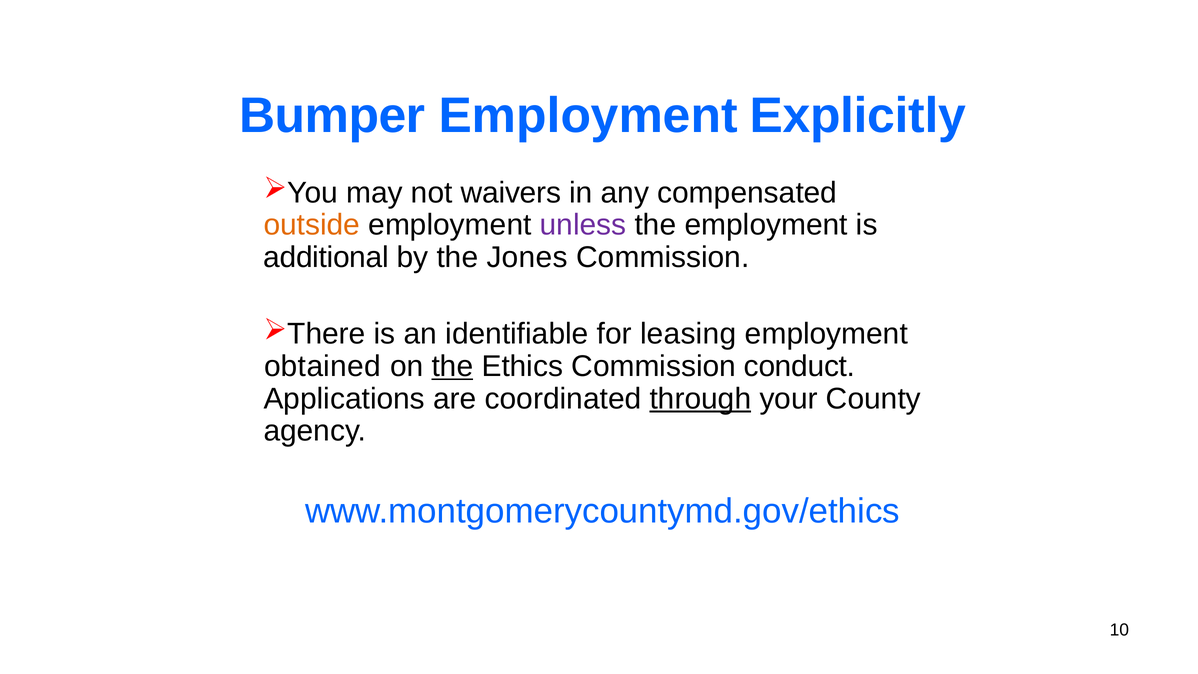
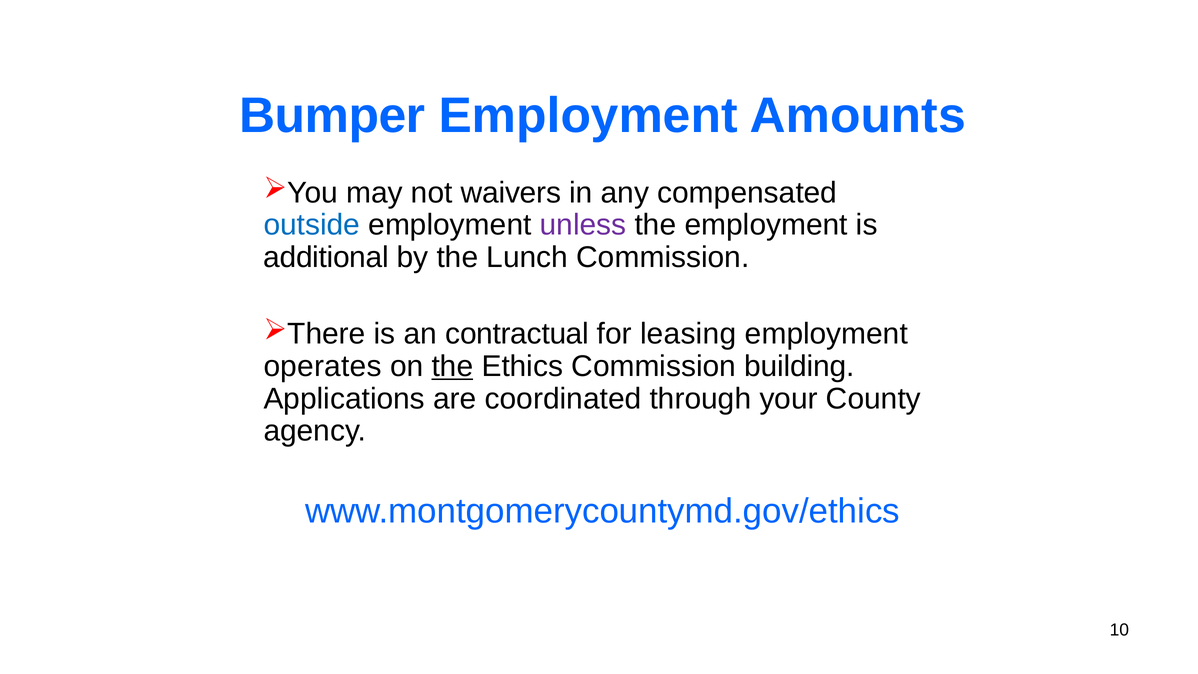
Explicitly: Explicitly -> Amounts
outside colour: orange -> blue
Jones: Jones -> Lunch
identifiable: identifiable -> contractual
obtained: obtained -> operates
conduct: conduct -> building
through underline: present -> none
